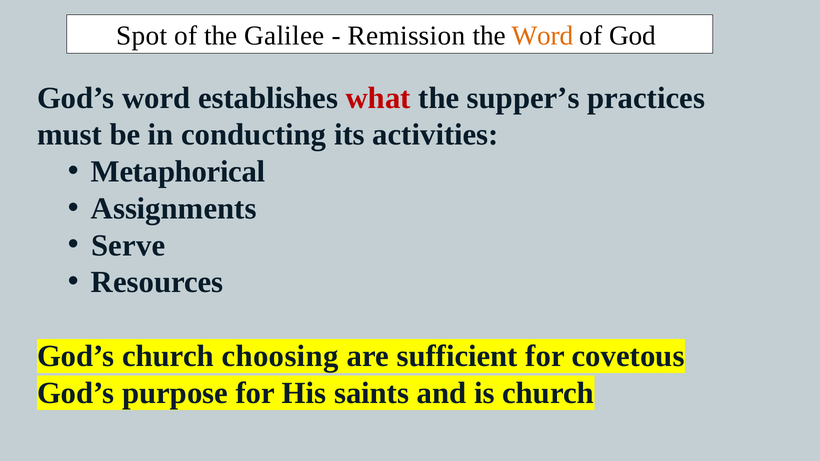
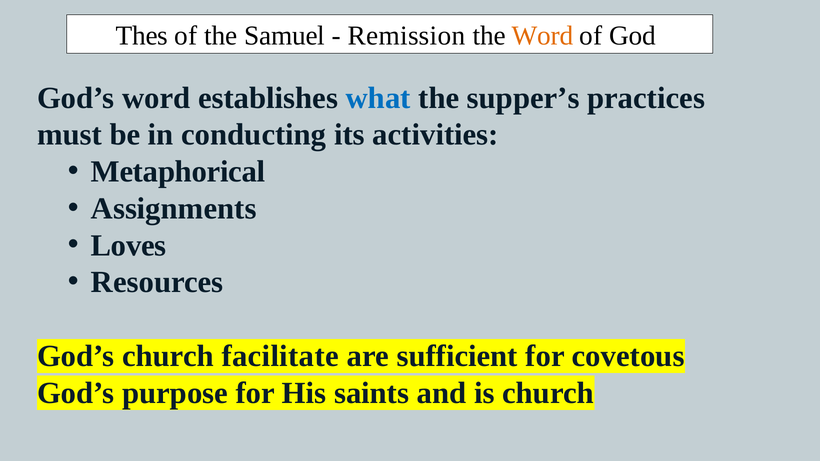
Spot: Spot -> Thes
Galilee: Galilee -> Samuel
what colour: red -> blue
Serve: Serve -> Loves
choosing: choosing -> facilitate
